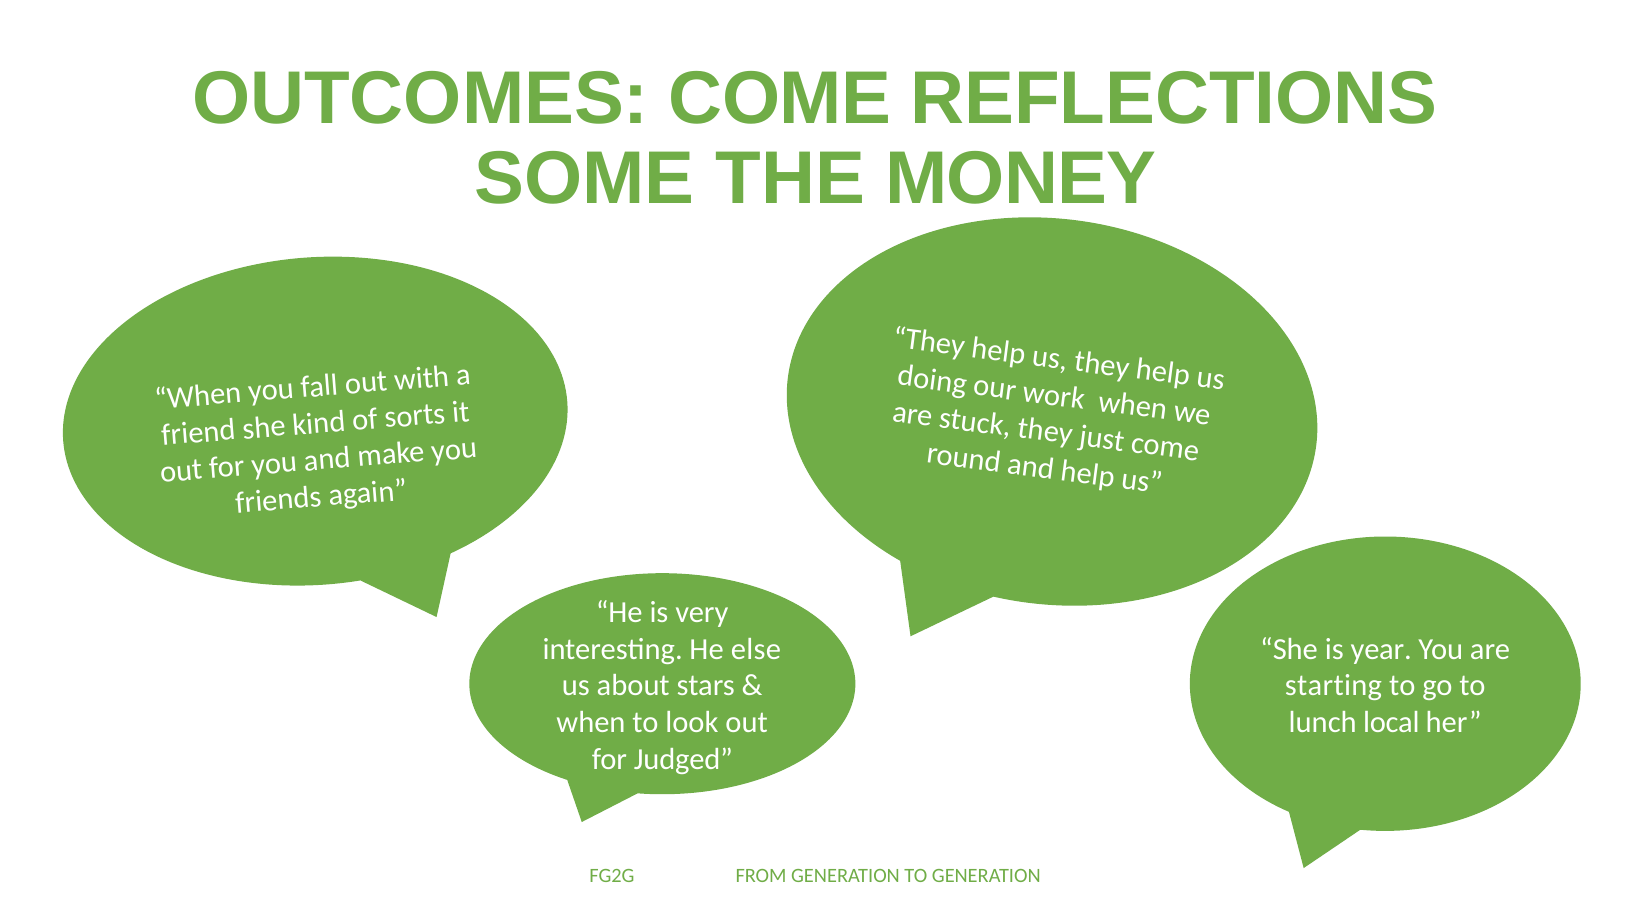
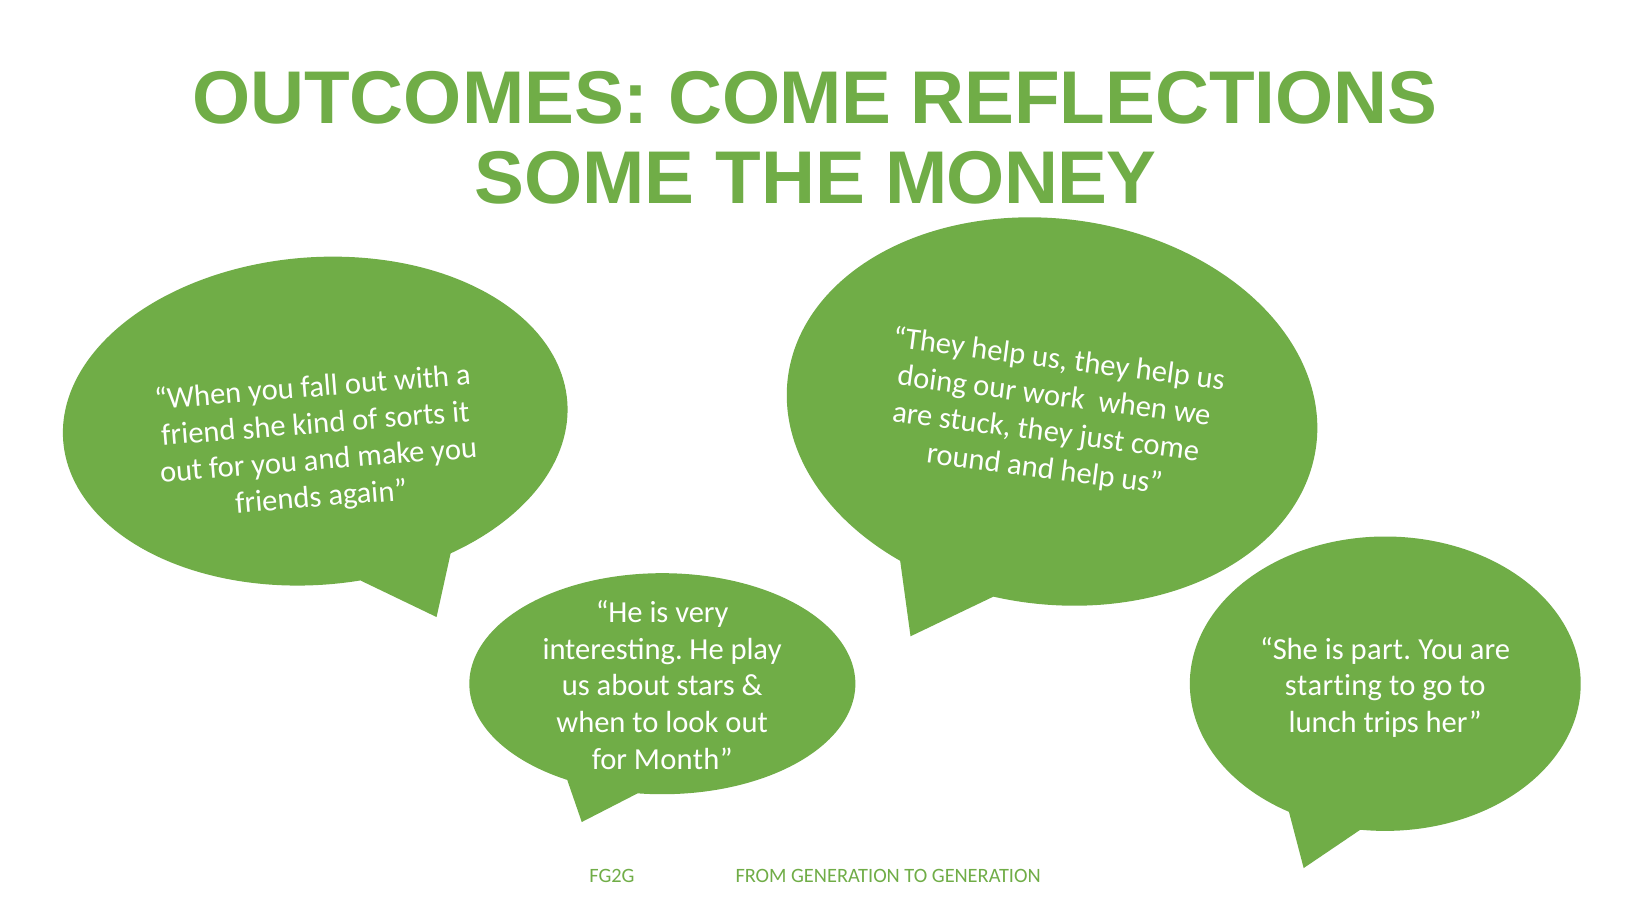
else: else -> play
year: year -> part
local: local -> trips
Judged: Judged -> Month
